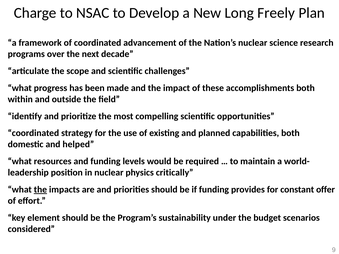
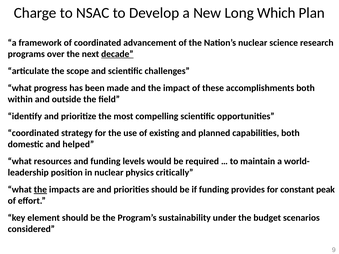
Freely: Freely -> Which
decade underline: none -> present
offer: offer -> peak
